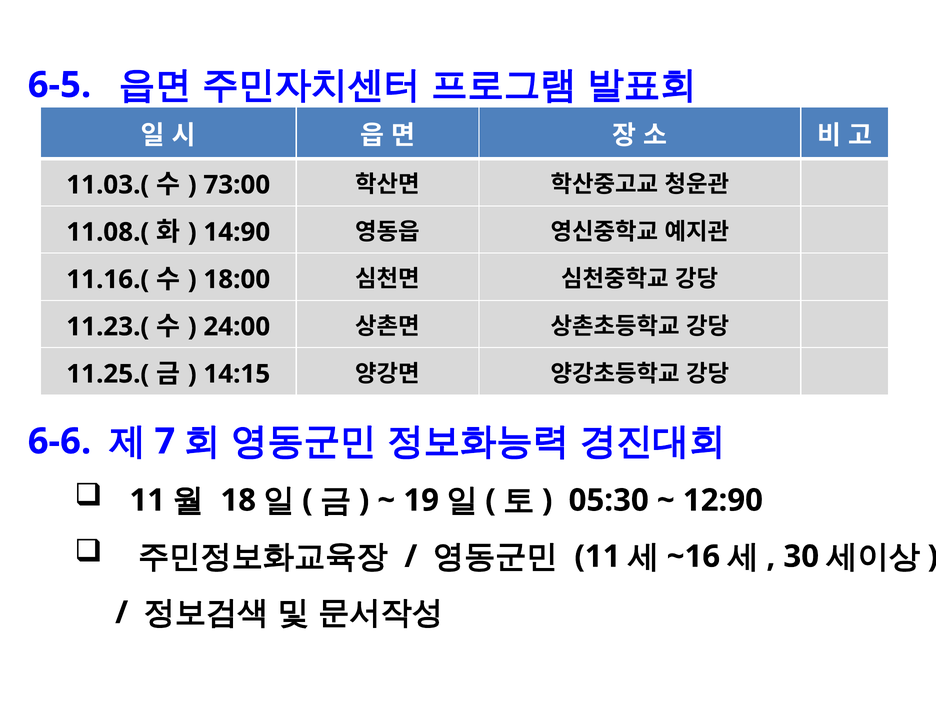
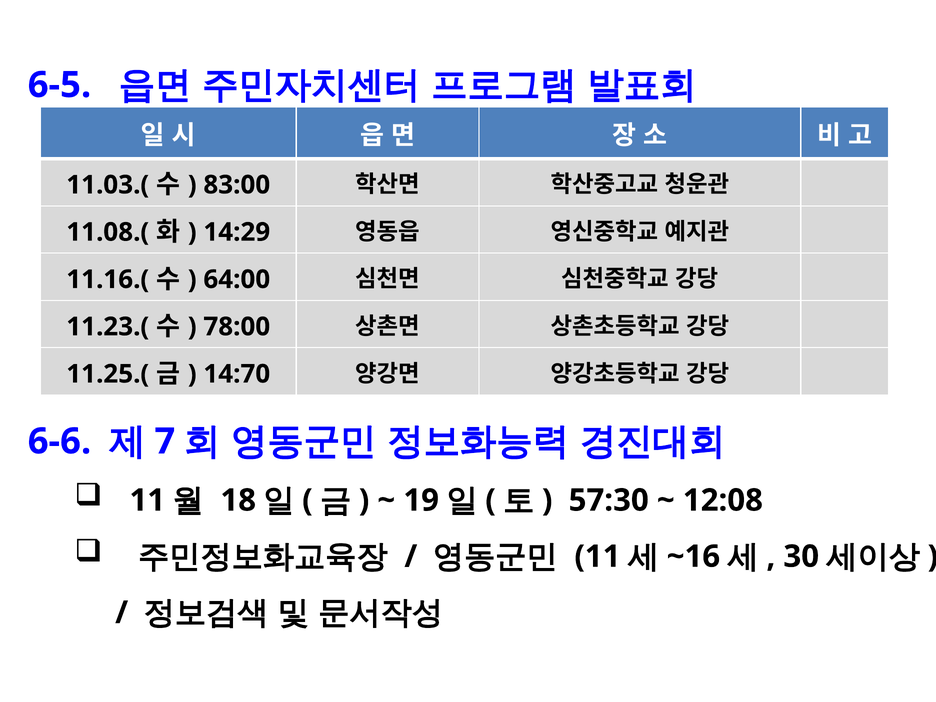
73:00: 73:00 -> 83:00
14:90: 14:90 -> 14:29
18:00: 18:00 -> 64:00
24:00: 24:00 -> 78:00
14:15: 14:15 -> 14:70
05:30: 05:30 -> 57:30
12:90: 12:90 -> 12:08
